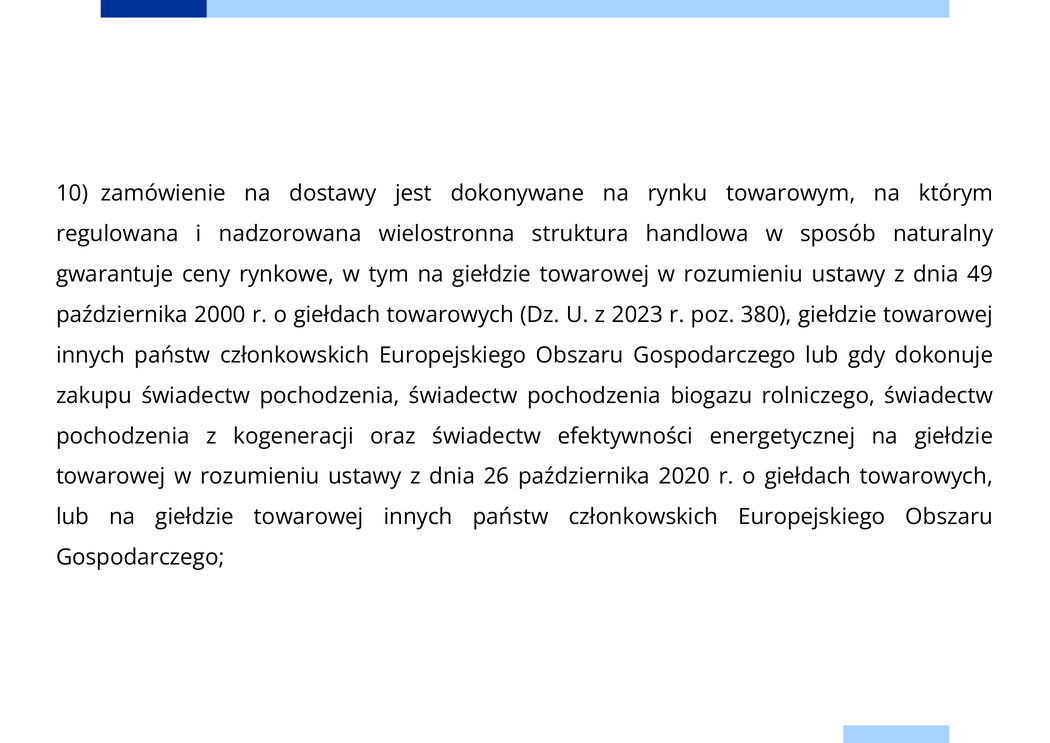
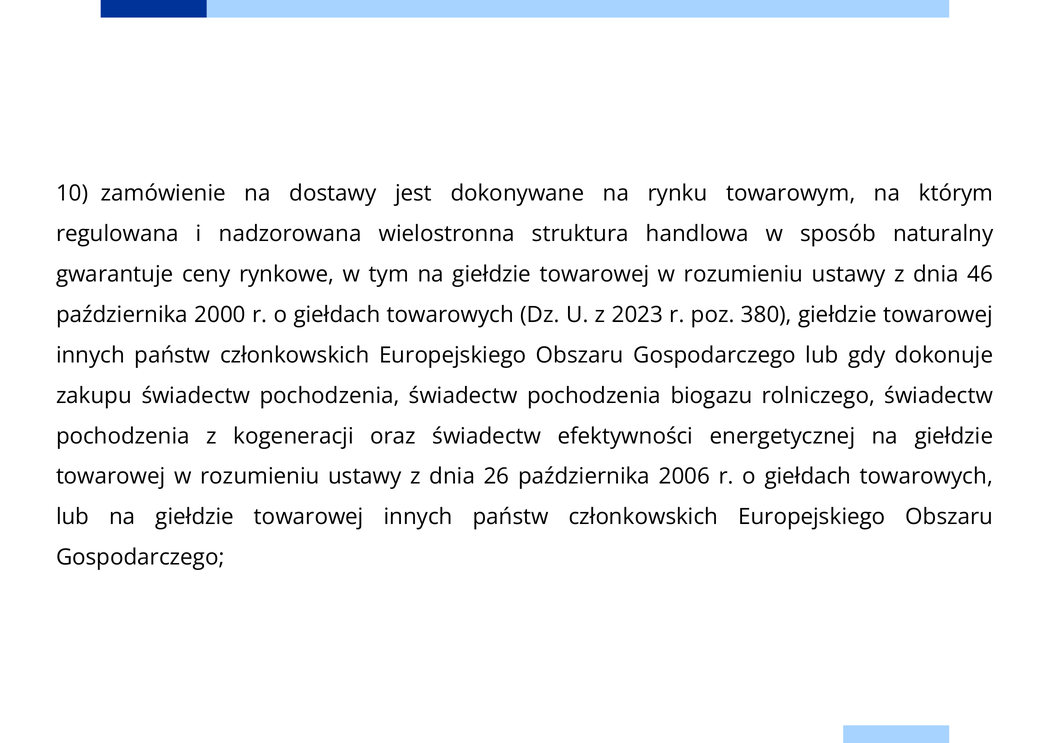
49: 49 -> 46
2020: 2020 -> 2006
